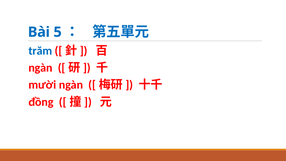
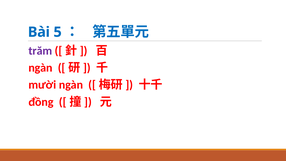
trăm colour: blue -> purple
